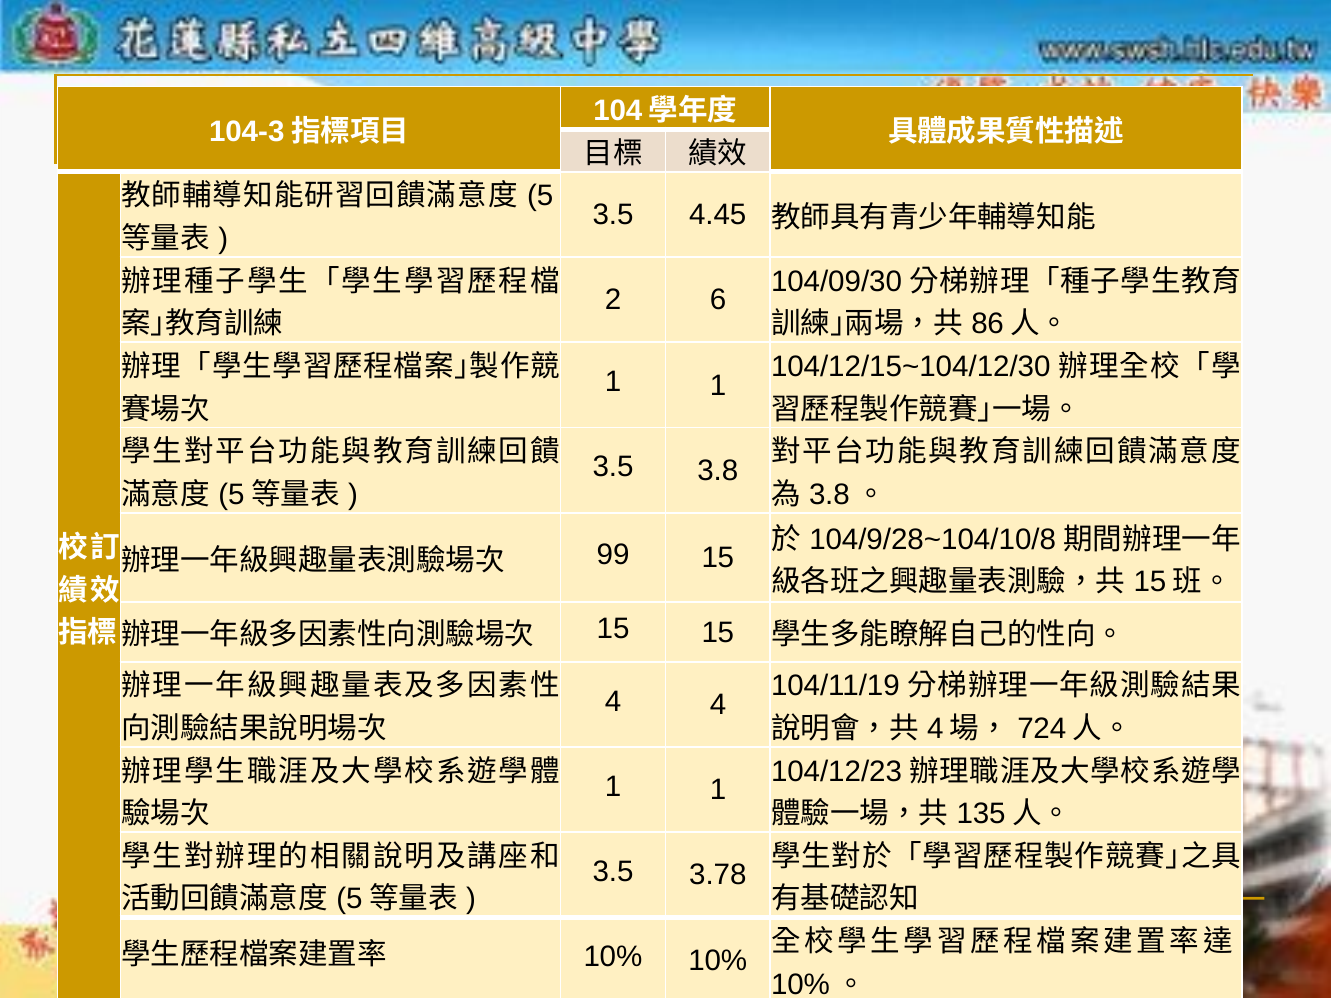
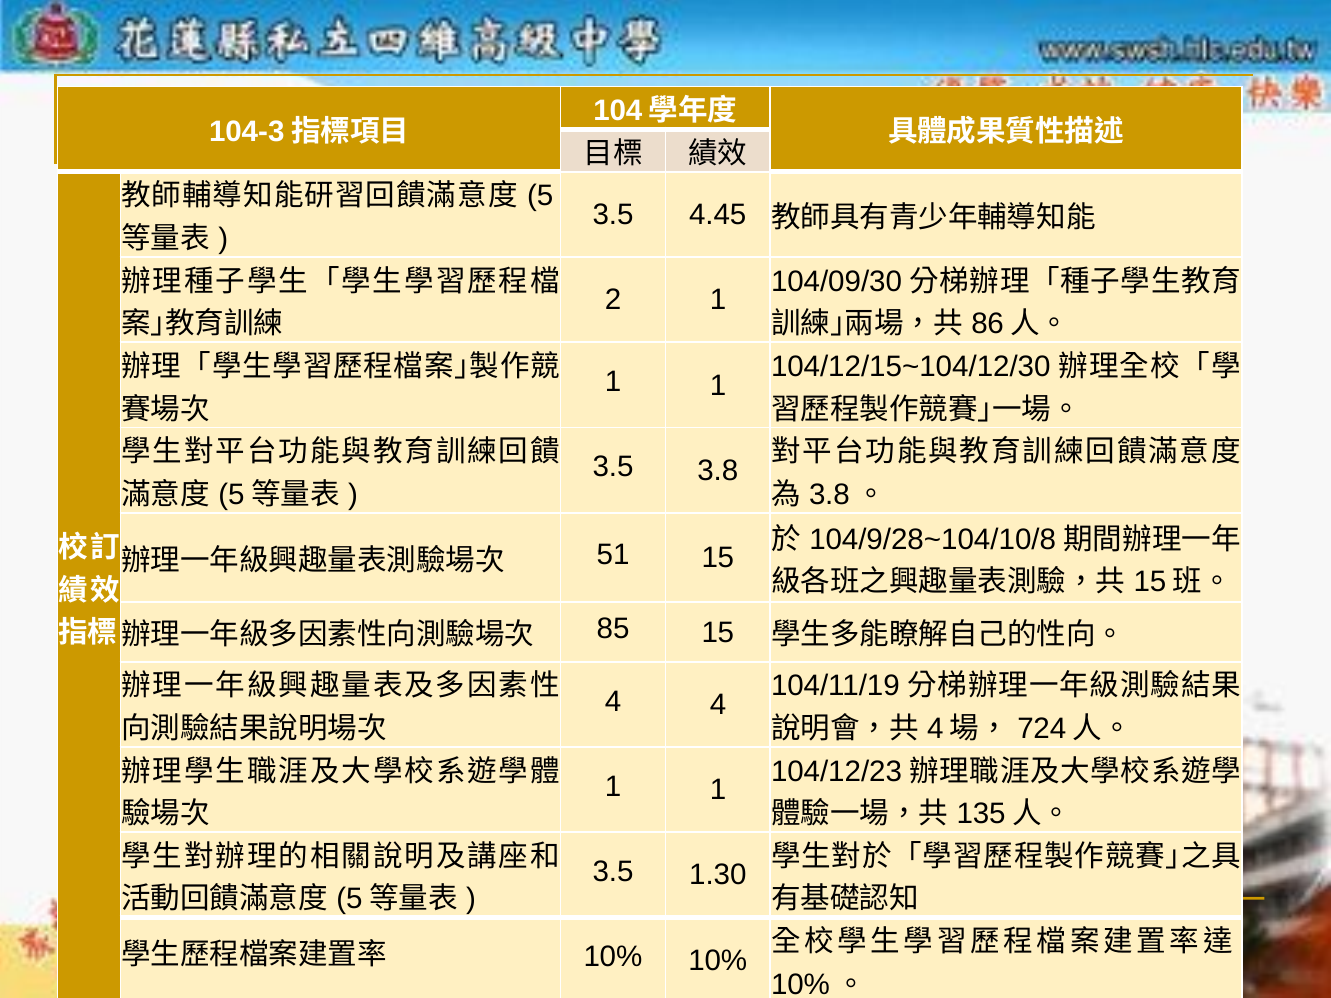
2 6: 6 -> 1
99: 99 -> 51
15 at (613, 629): 15 -> 85
3.78: 3.78 -> 1.30
